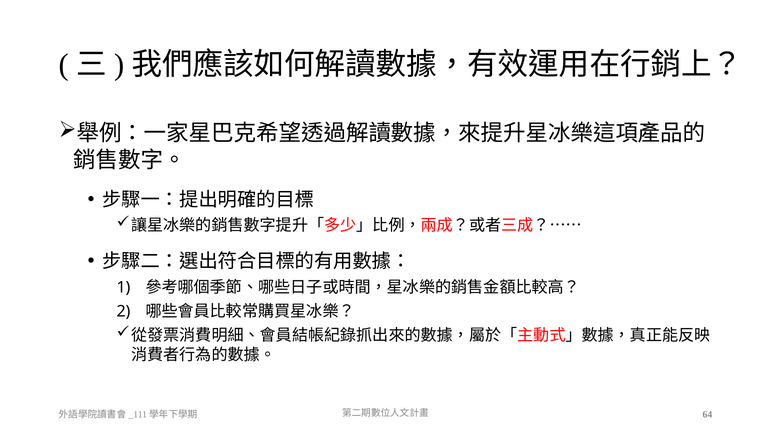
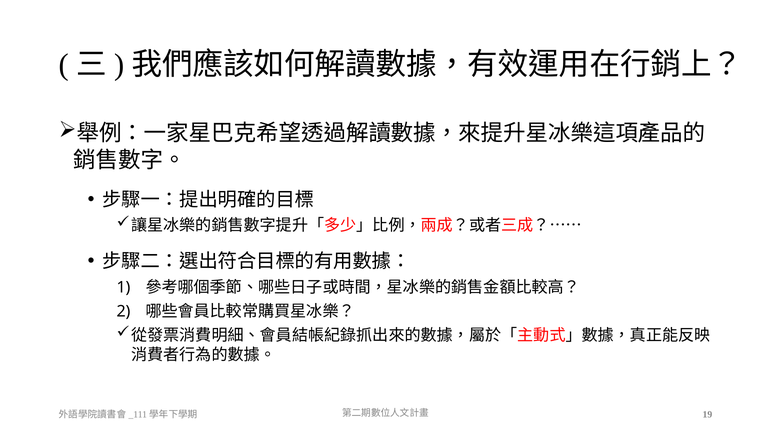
64: 64 -> 19
